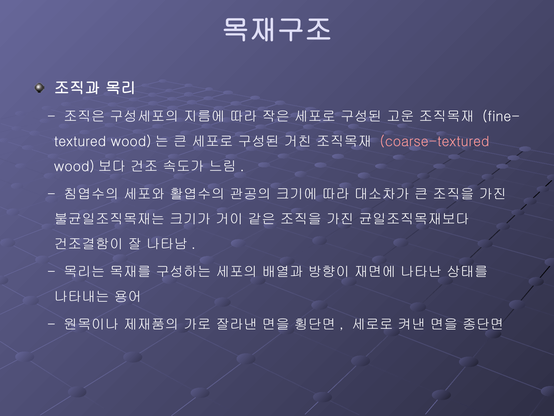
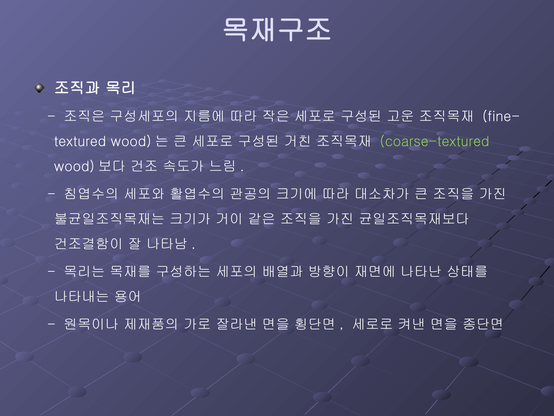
coarse-textured colour: pink -> light green
